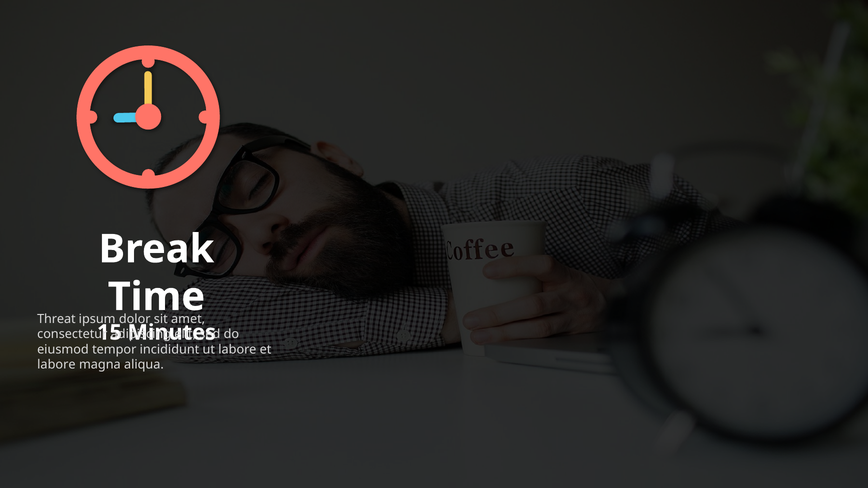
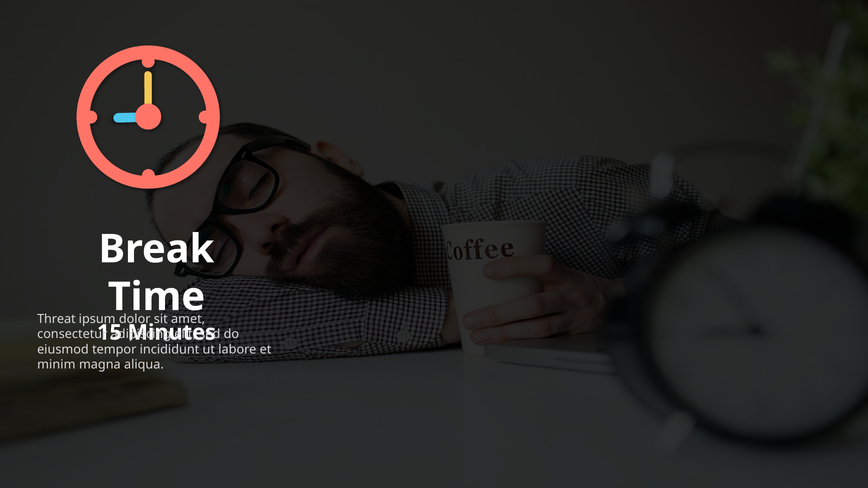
labore at (56, 365): labore -> minim
